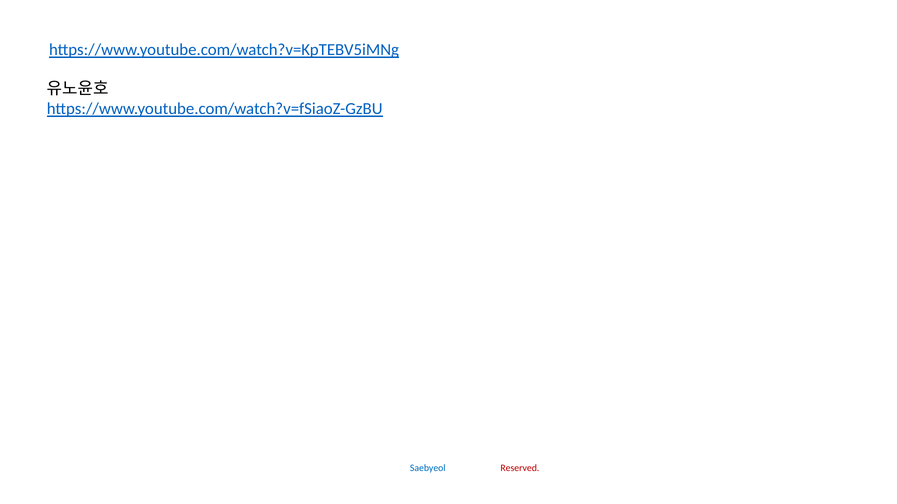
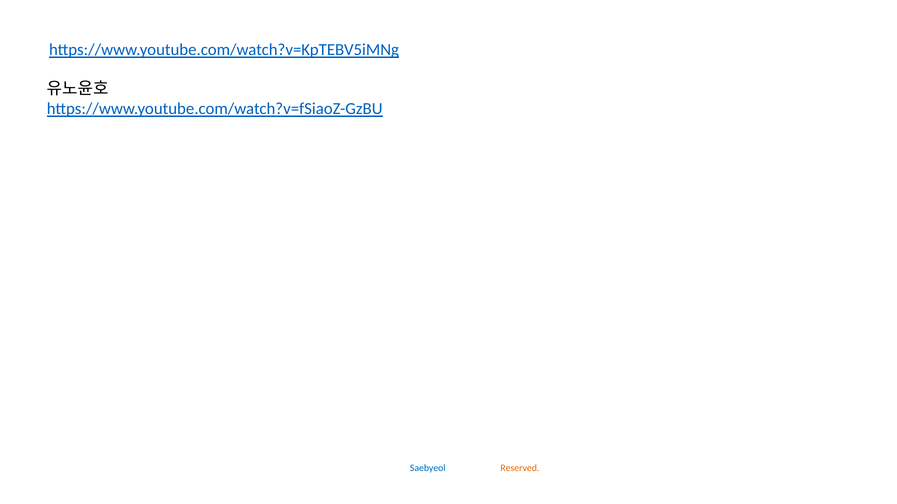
Reserved colour: red -> orange
